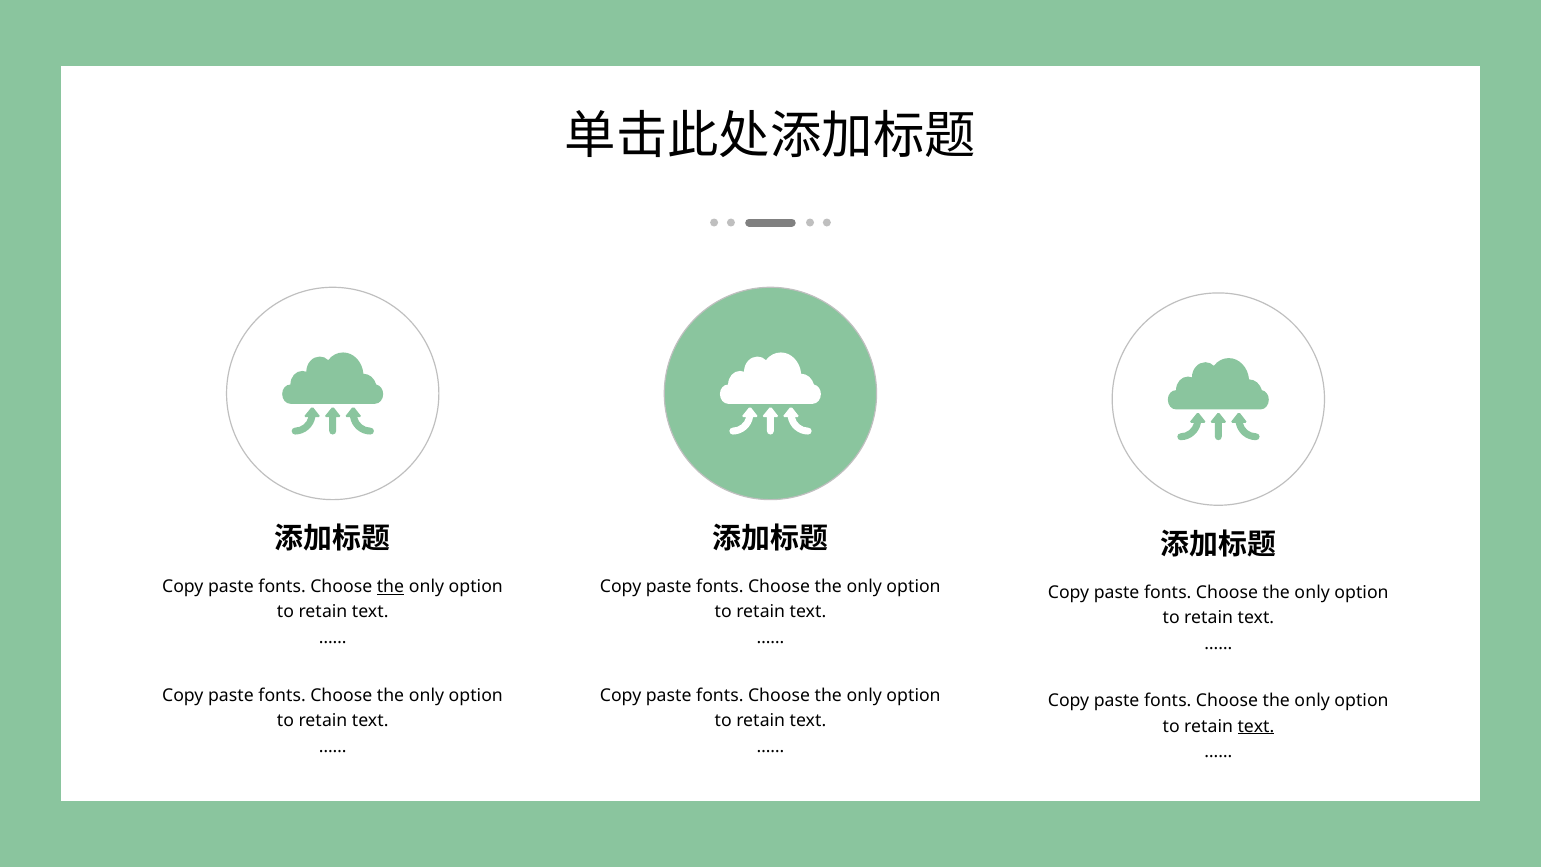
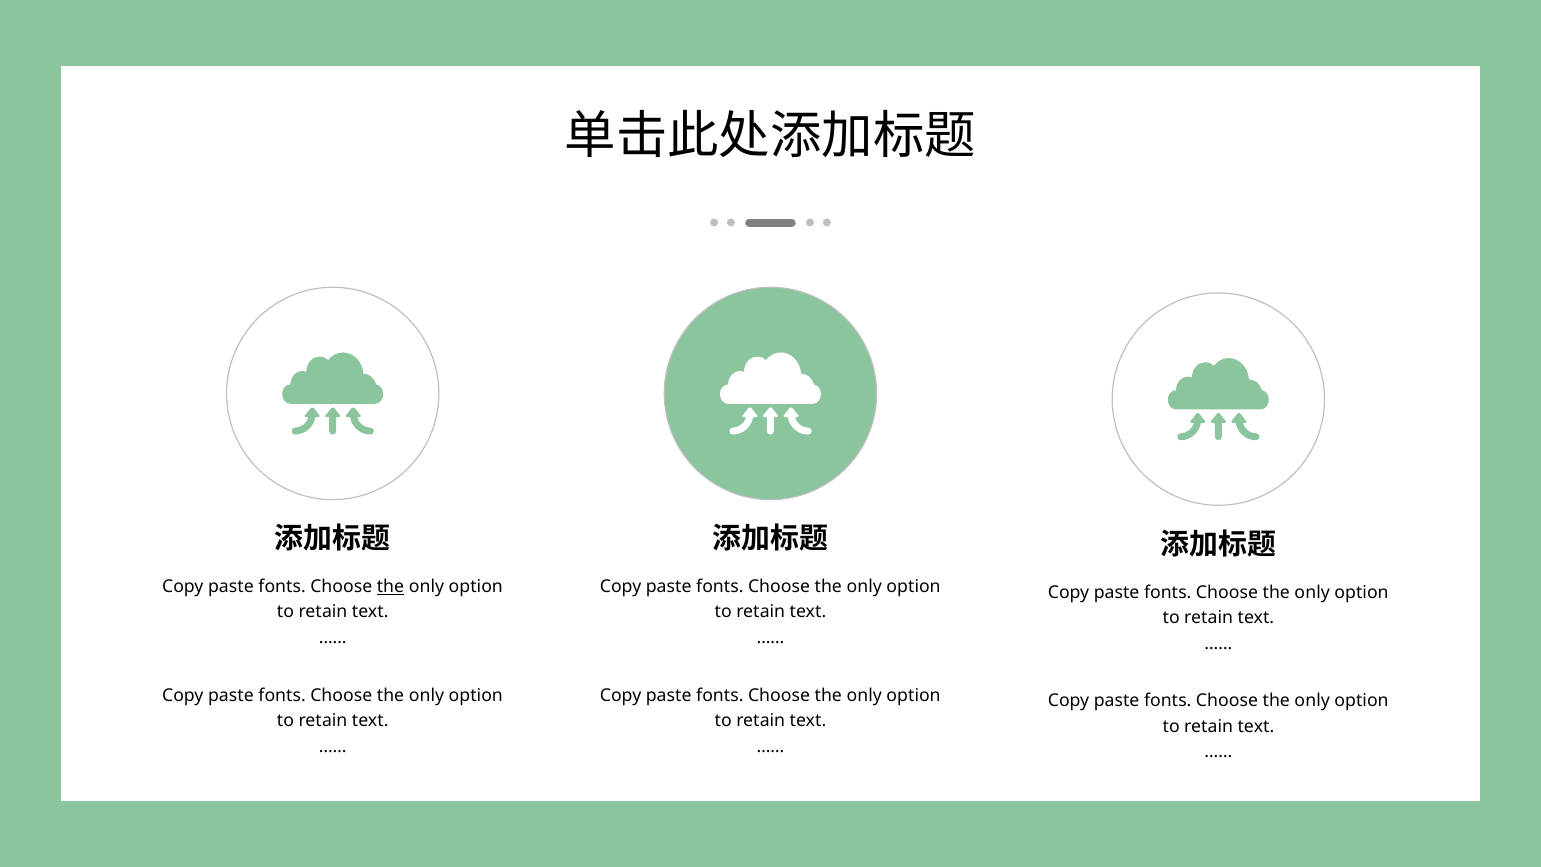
text at (1256, 726) underline: present -> none
